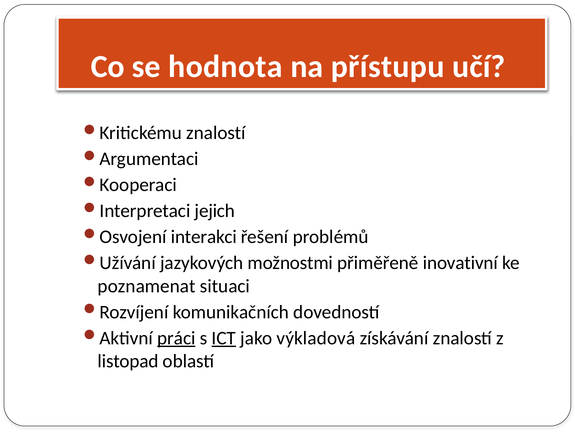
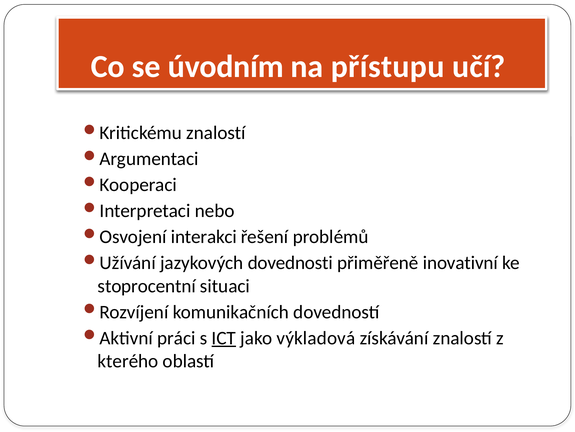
hodnota: hodnota -> úvodním
jejich: jejich -> nebo
možnostmi: možnostmi -> dovednosti
poznamenat: poznamenat -> stoprocentní
práci underline: present -> none
listopad: listopad -> kterého
